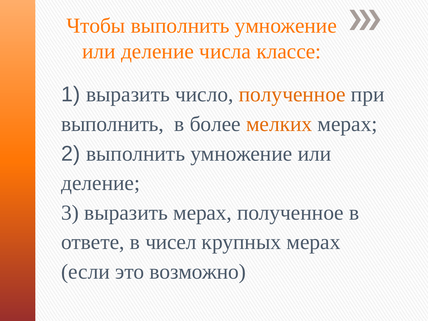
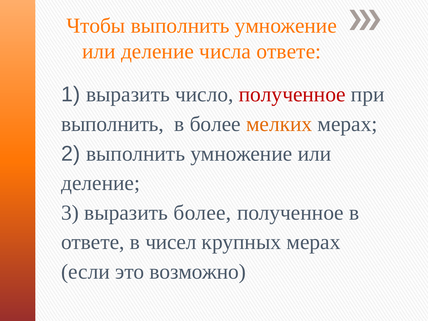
числа классе: классе -> ответе
полученное at (292, 95) colour: orange -> red
выразить мерах: мерах -> более
